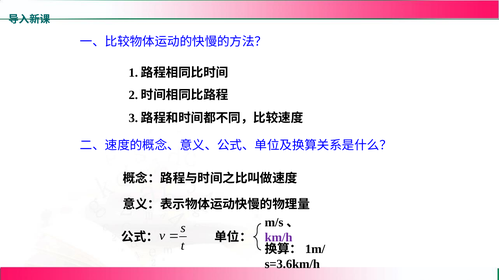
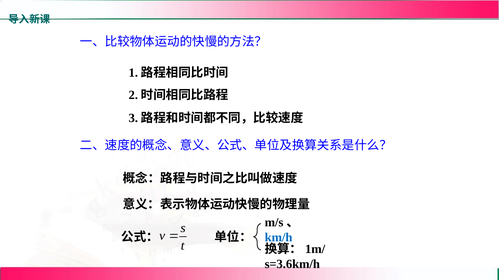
km/h colour: purple -> blue
